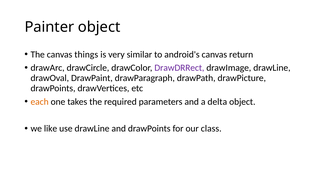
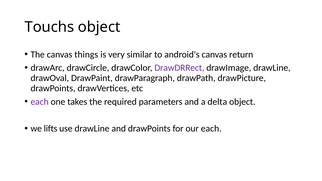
Painter: Painter -> Touchs
each at (40, 102) colour: orange -> purple
like: like -> lifts
our class: class -> each
